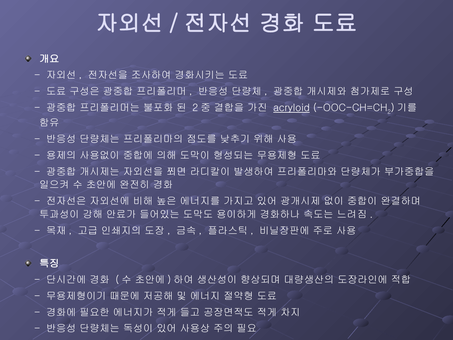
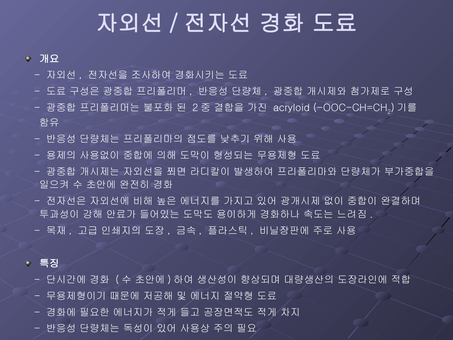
acryloid underline: present -> none
